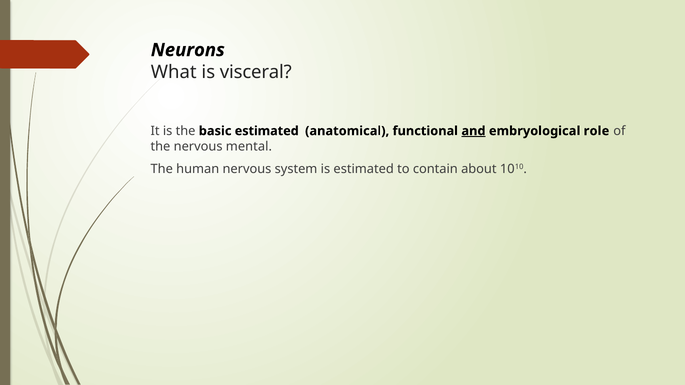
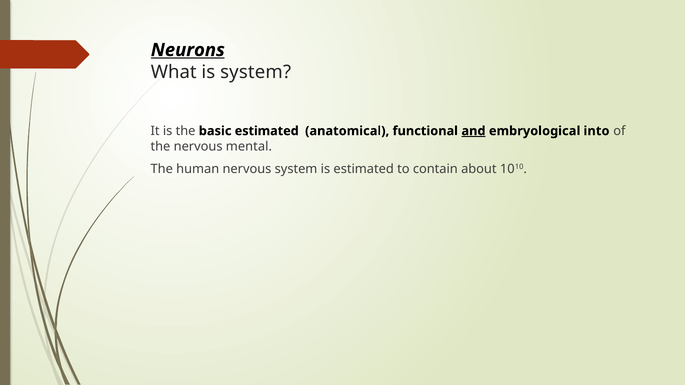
Neurons underline: none -> present
is visceral: visceral -> system
role: role -> into
